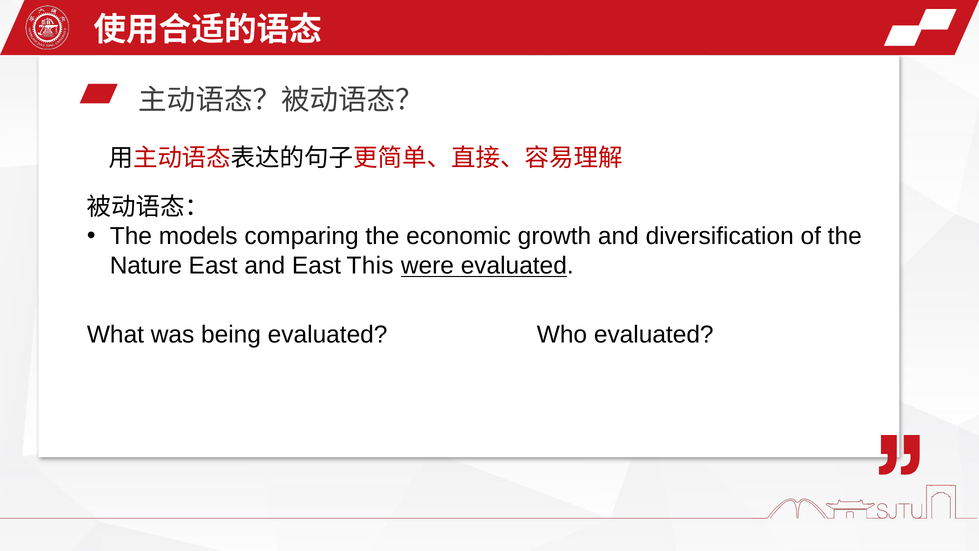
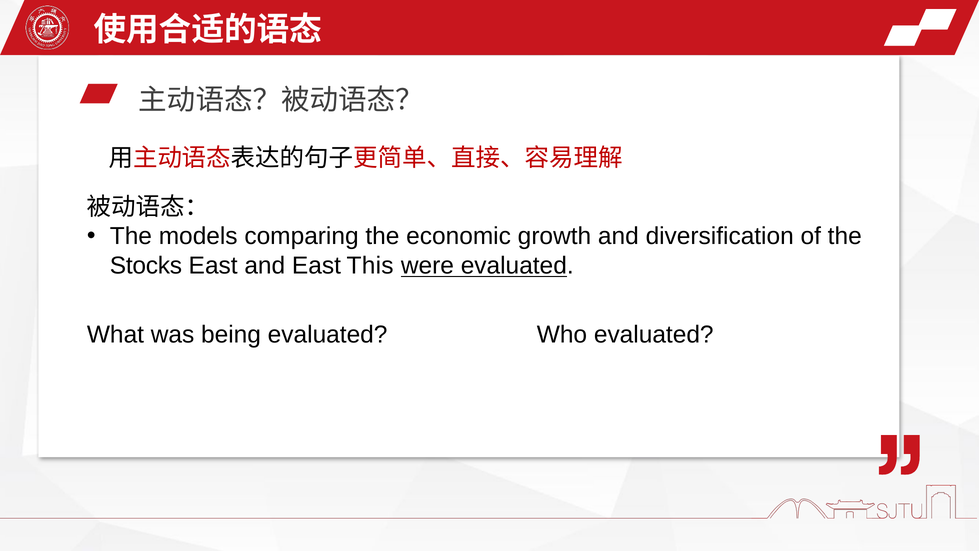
Nature: Nature -> Stocks
